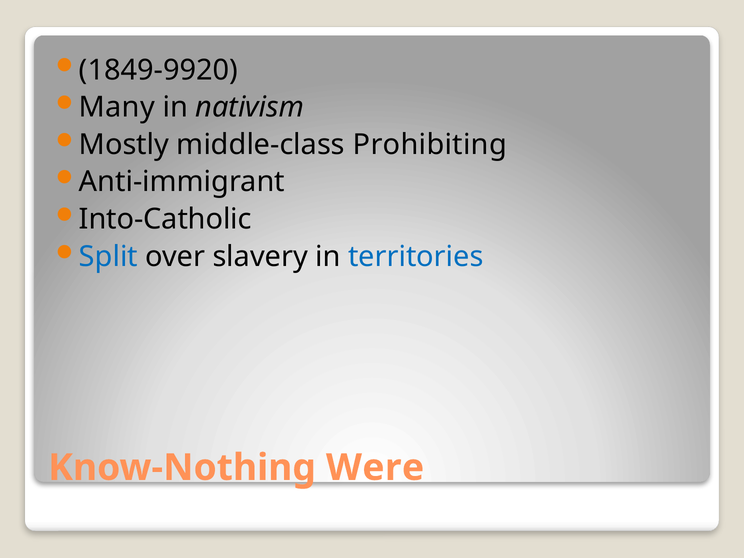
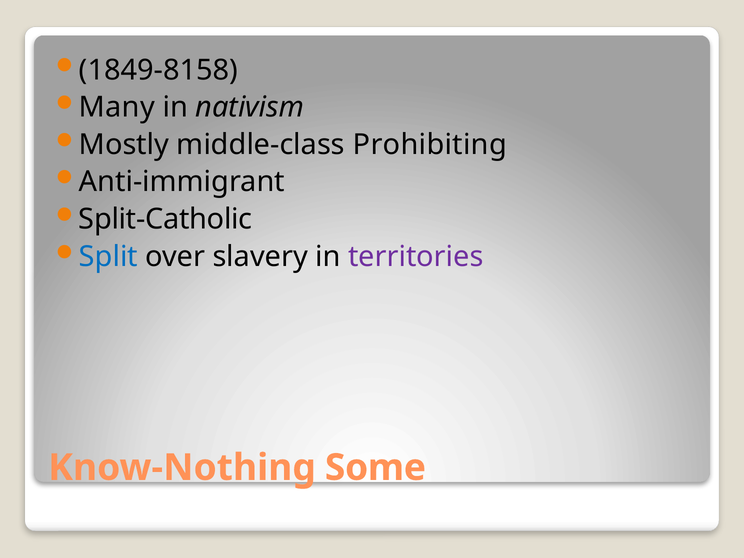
1849-9920: 1849-9920 -> 1849-8158
Into-Catholic: Into-Catholic -> Split-Catholic
territories colour: blue -> purple
Were: Were -> Some
